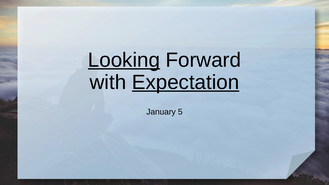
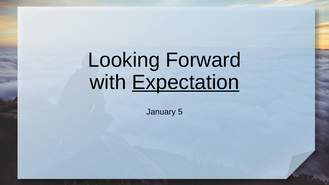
Looking underline: present -> none
